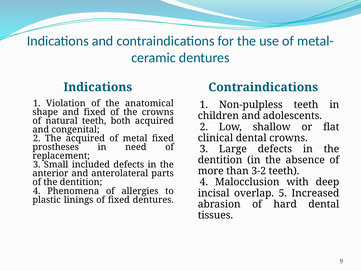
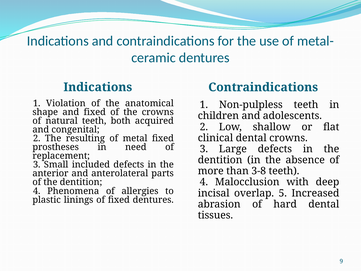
The acquired: acquired -> resulting
3-2: 3-2 -> 3-8
